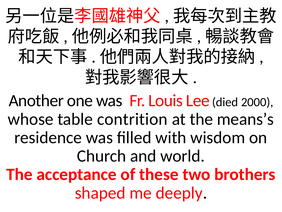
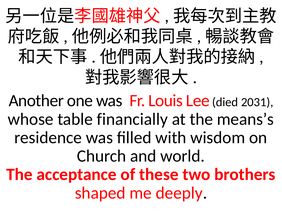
2000: 2000 -> 2031
contrition: contrition -> financially
